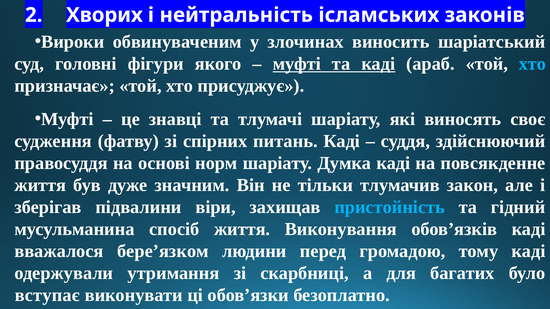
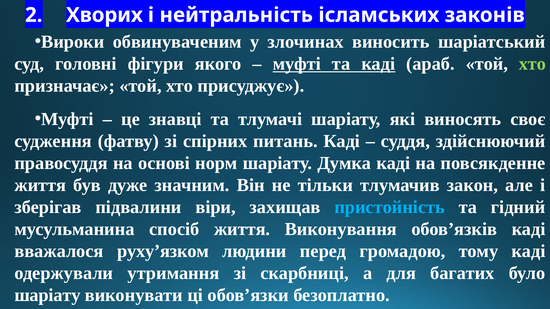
хто at (532, 64) colour: light blue -> light green
бере’язком: бере’язком -> руху’язком
вступає at (47, 295): вступає -> шаріату
